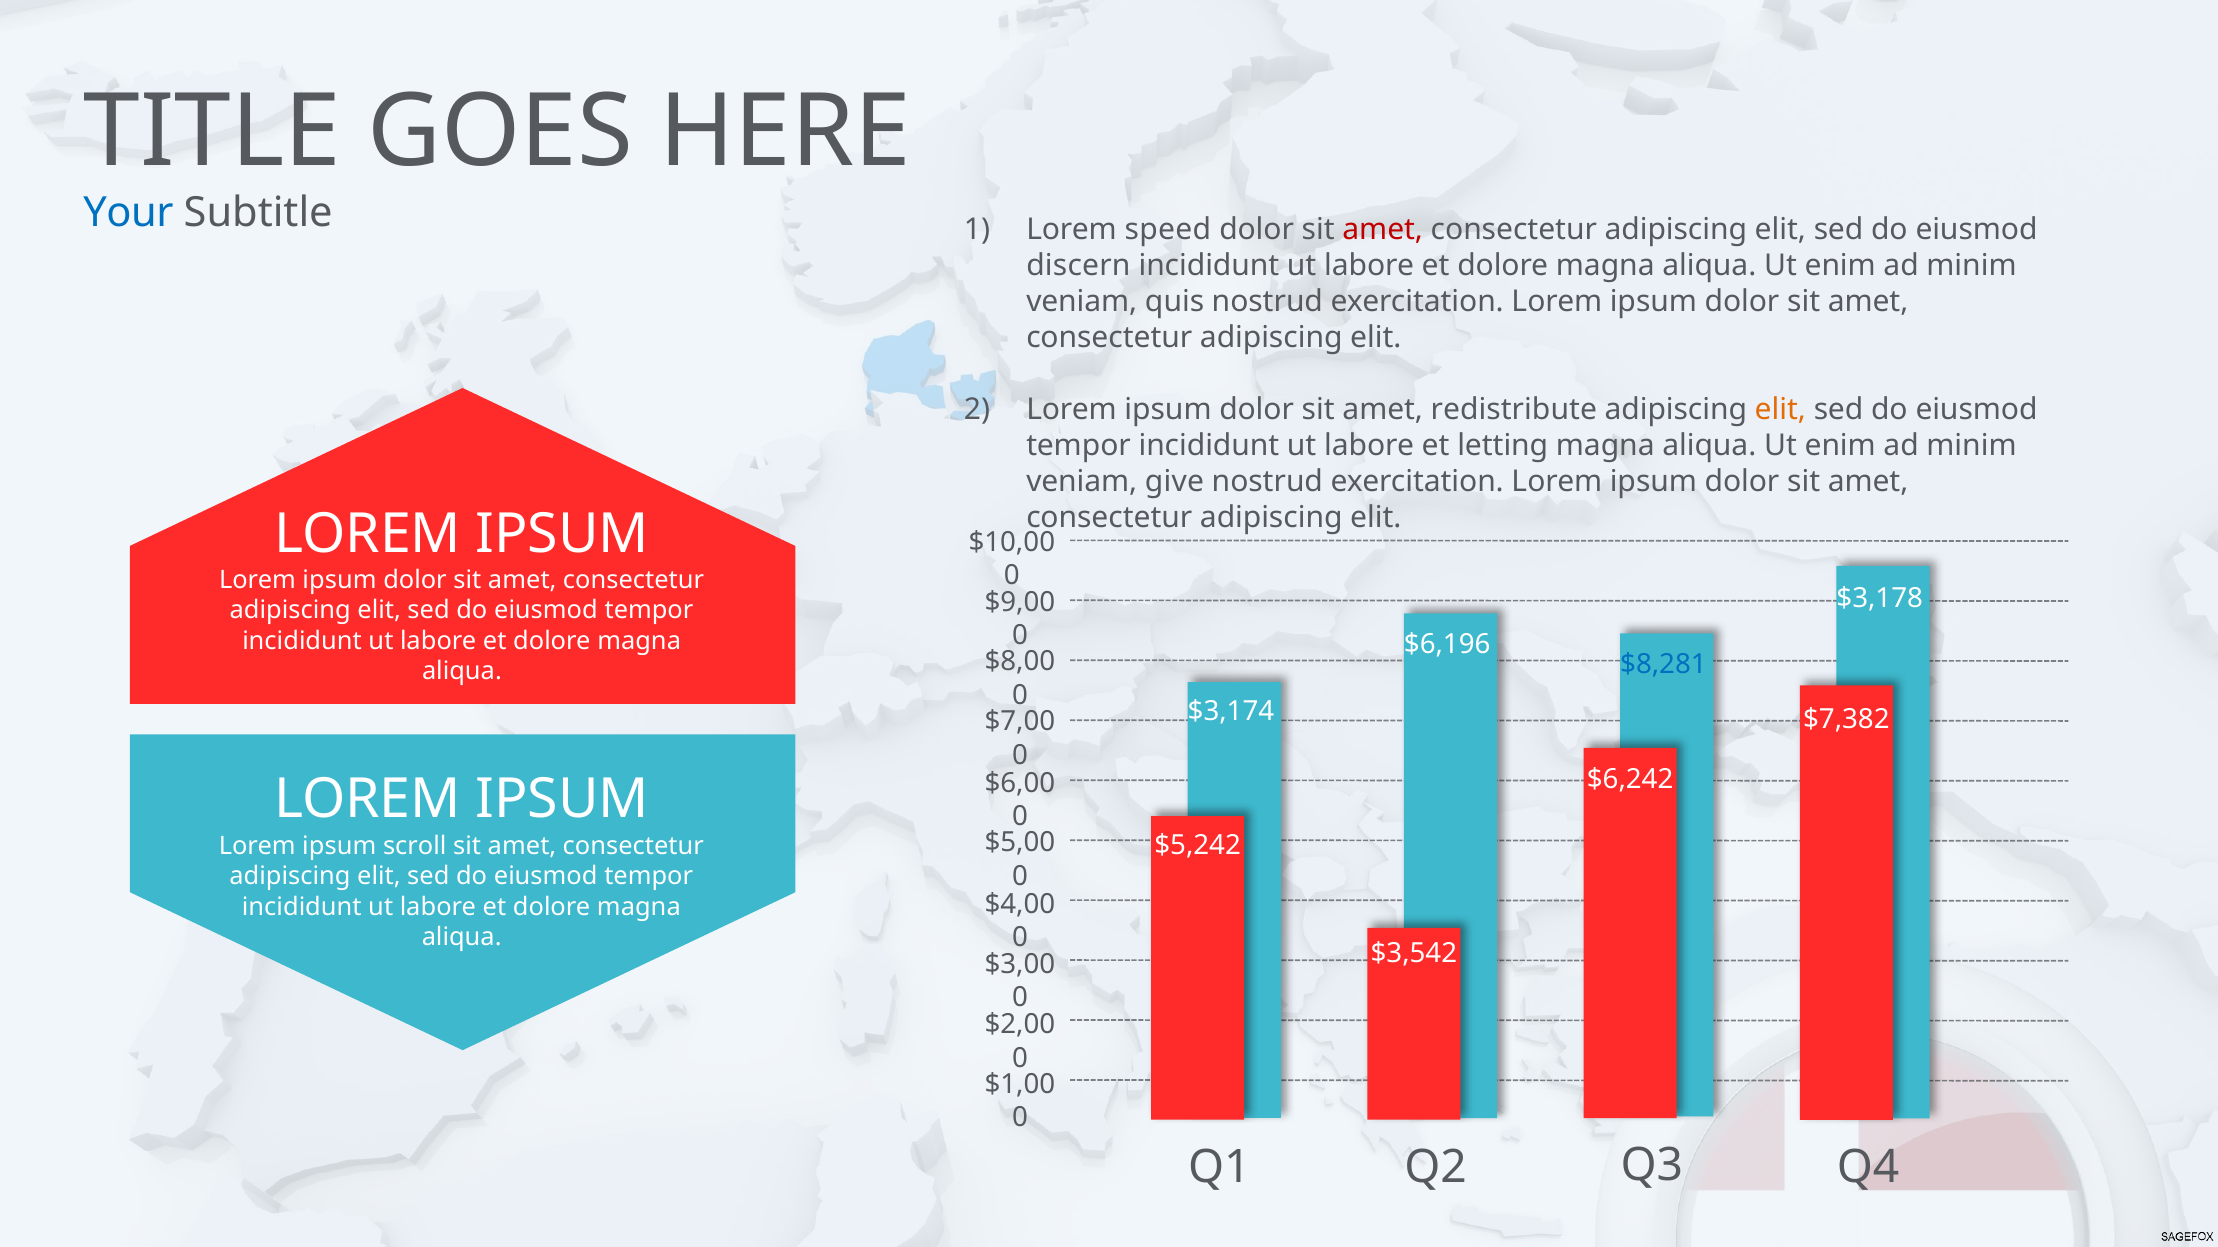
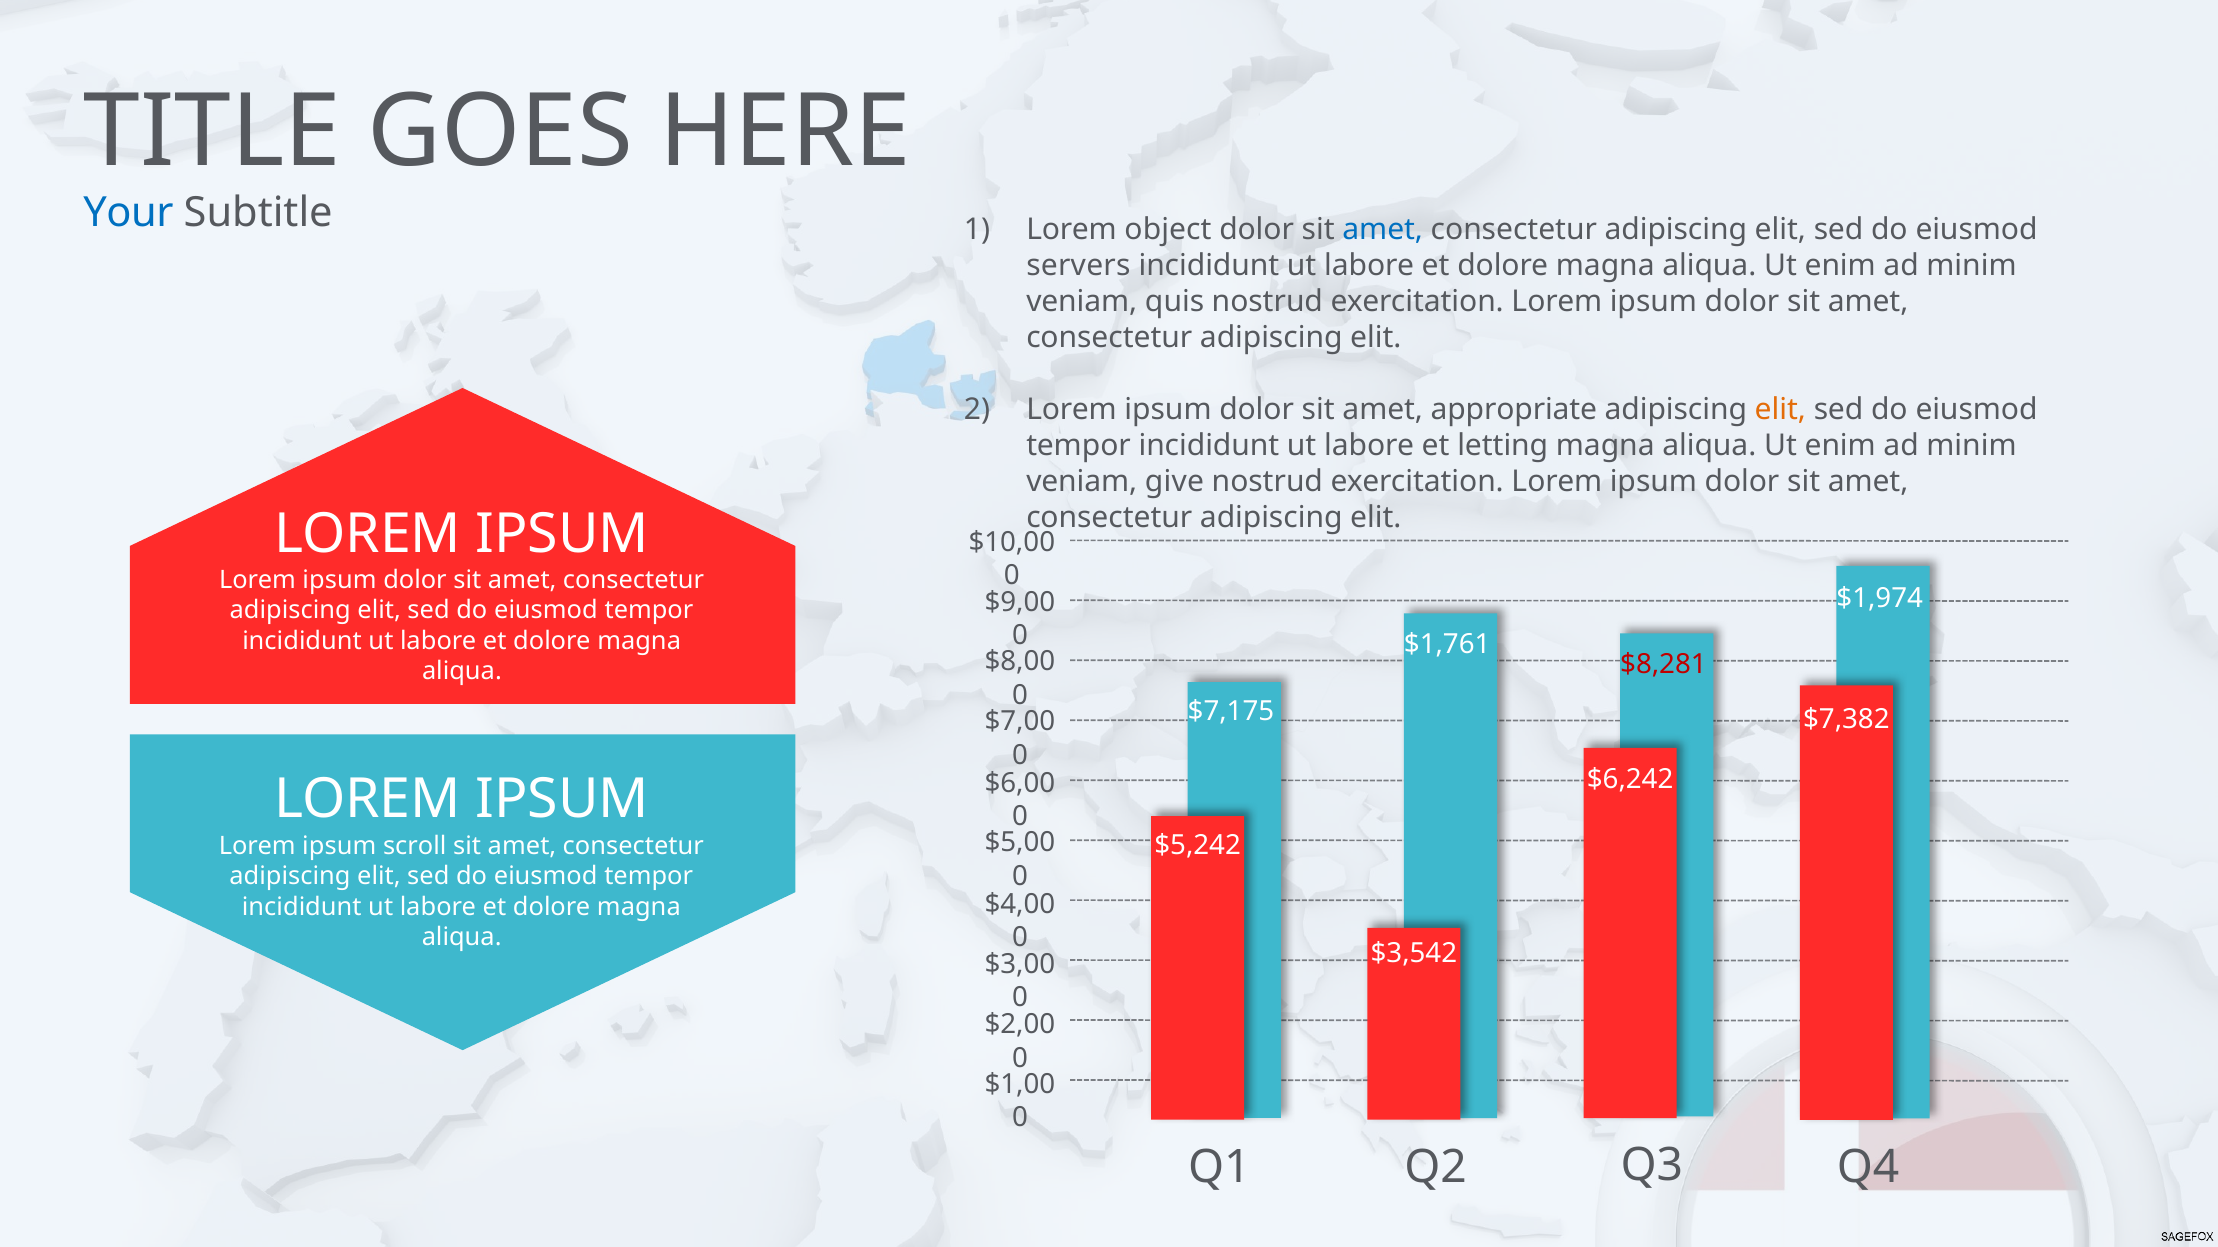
speed: speed -> object
amet at (1383, 230) colour: red -> blue
discern: discern -> servers
redistribute: redistribute -> appropriate
$3,178: $3,178 -> $1,974
$6,196: $6,196 -> $1,761
$8,281 colour: blue -> red
$3,174: $3,174 -> $7,175
